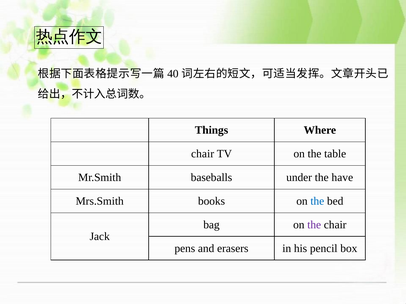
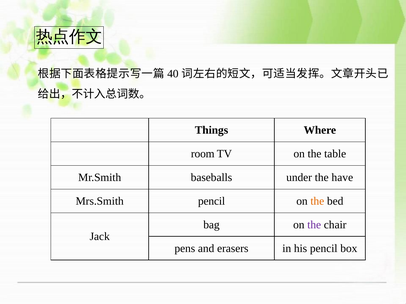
chair at (203, 154): chair -> room
Mrs.Smith books: books -> pencil
the at (317, 201) colour: blue -> orange
